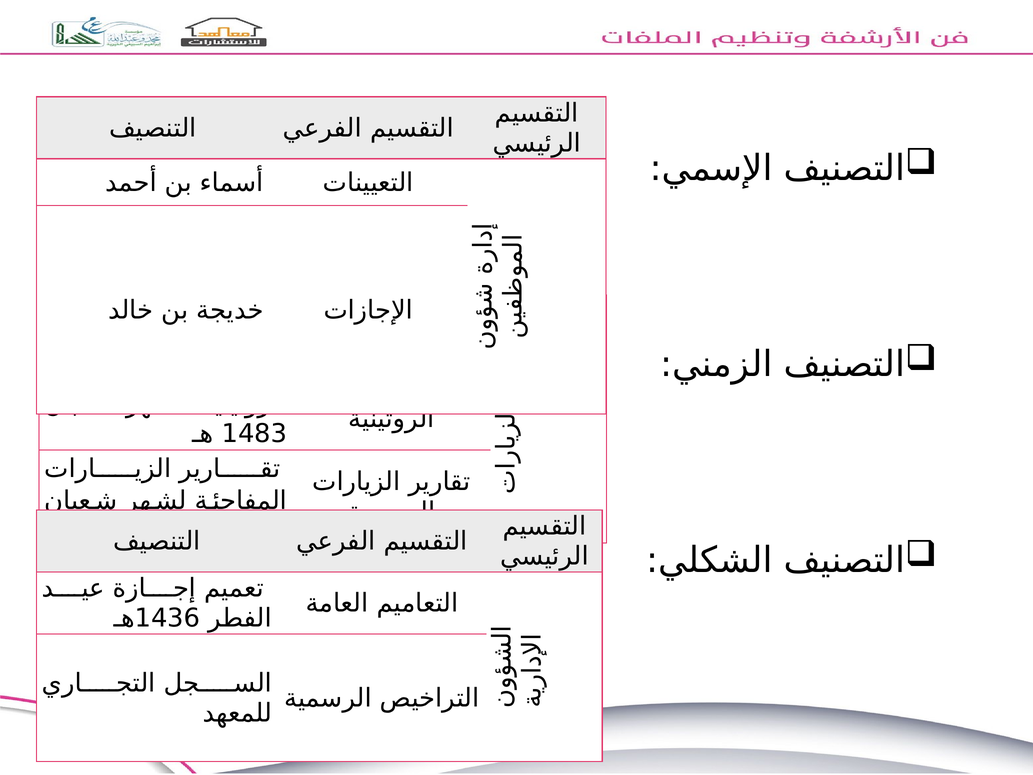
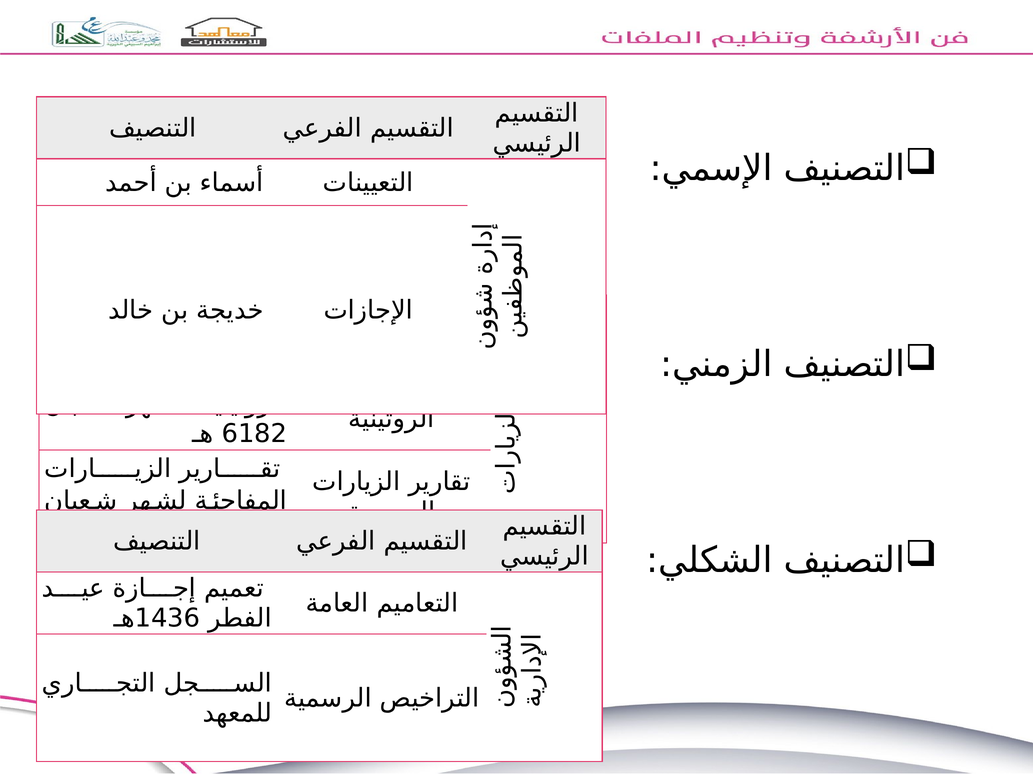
1483: 1483 -> 6182
